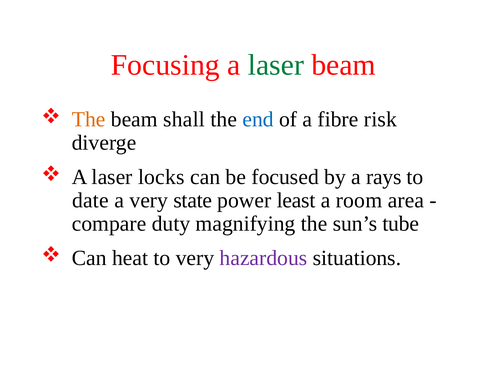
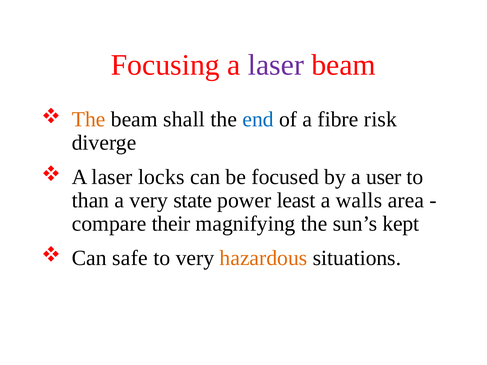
laser at (276, 65) colour: green -> purple
rays: rays -> user
date: date -> than
room: room -> walls
duty: duty -> their
tube: tube -> kept
heat: heat -> safe
hazardous colour: purple -> orange
